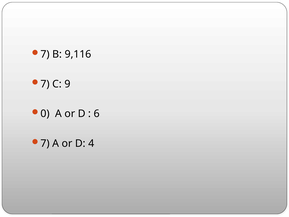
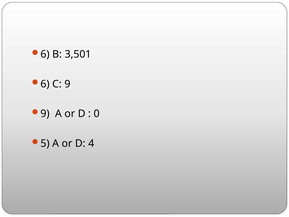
7 at (45, 54): 7 -> 6
9,116: 9,116 -> 3,501
7 at (45, 84): 7 -> 6
0 at (45, 114): 0 -> 9
6: 6 -> 0
7 at (45, 143): 7 -> 5
